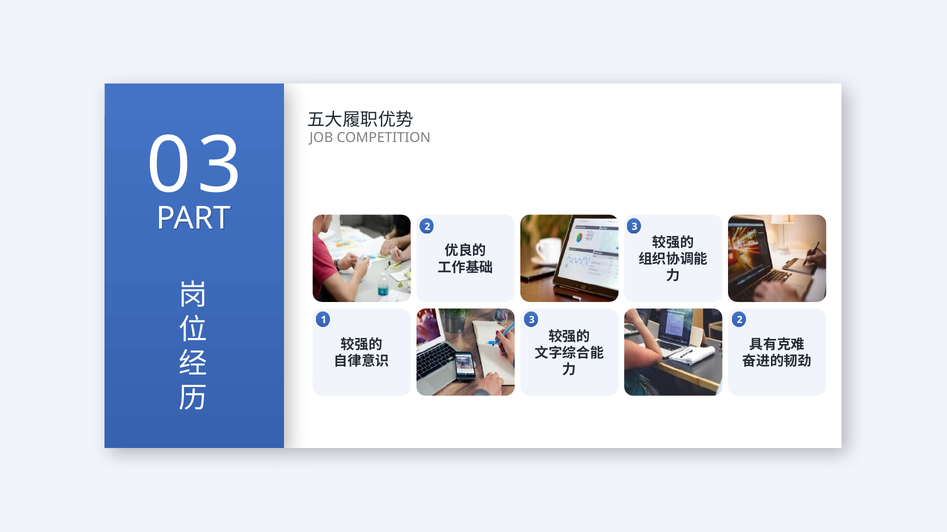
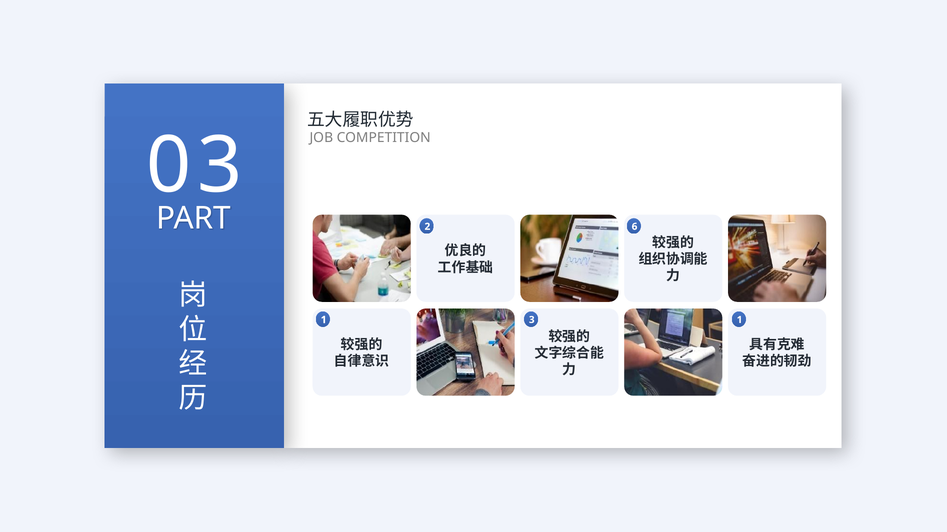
2 3: 3 -> 6
3 2: 2 -> 1
